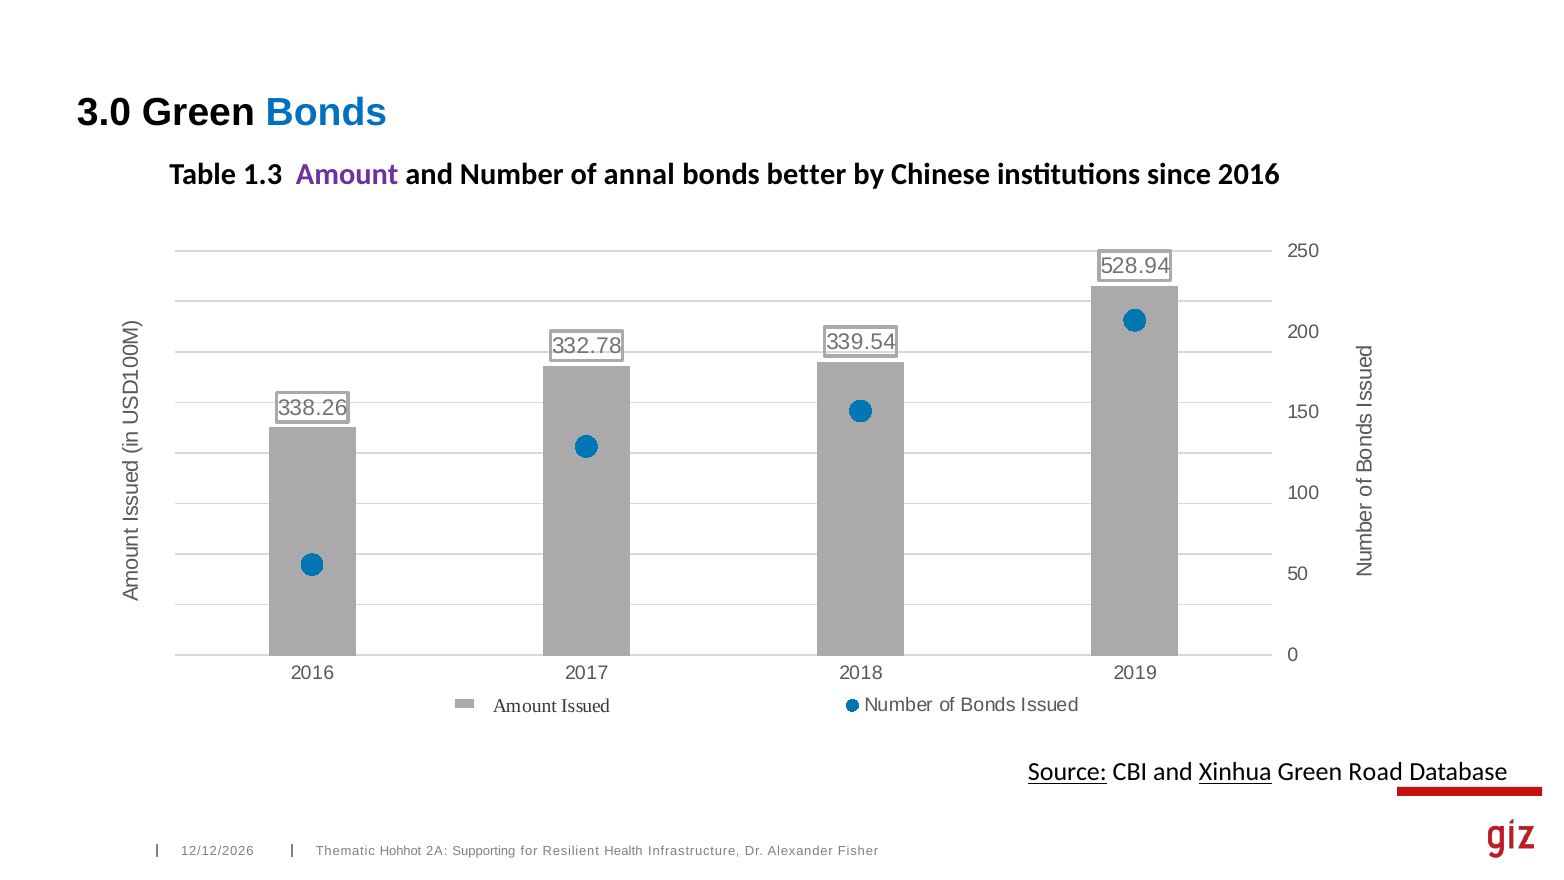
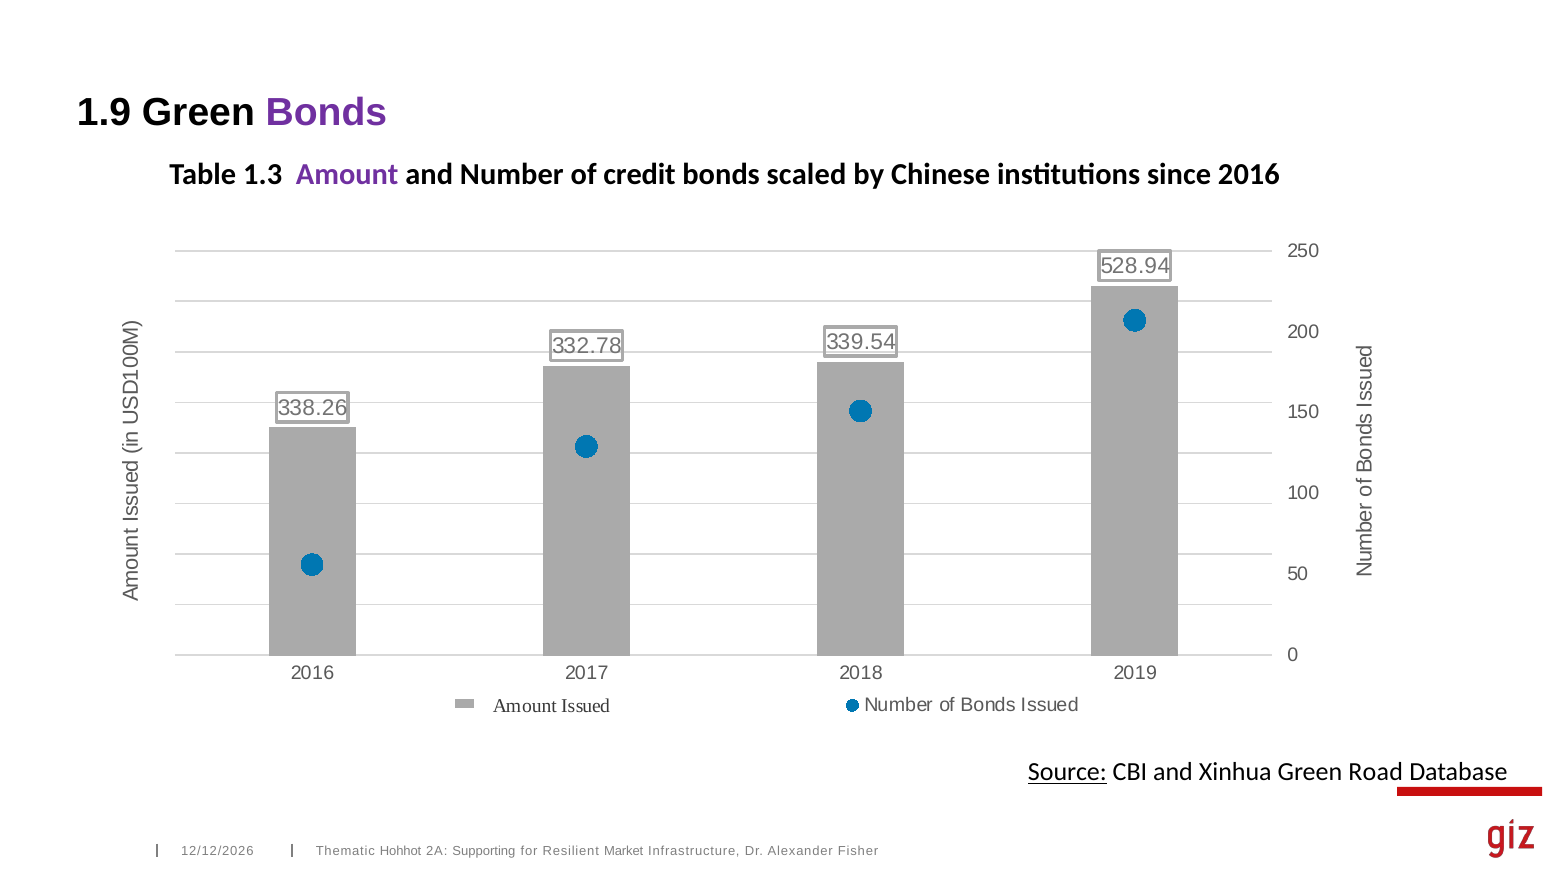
3.0: 3.0 -> 1.9
Bonds at (326, 112) colour: blue -> purple
annal: annal -> credit
better: better -> scaled
Xinhua underline: present -> none
Health: Health -> Market
